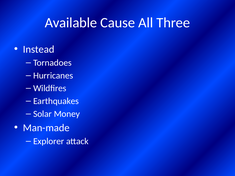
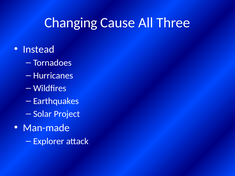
Available: Available -> Changing
Money: Money -> Project
